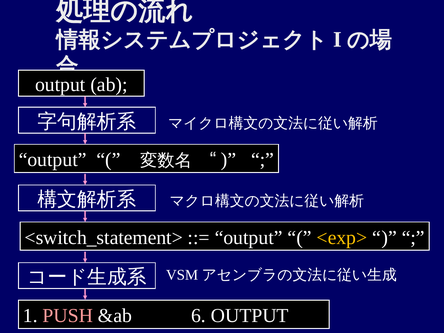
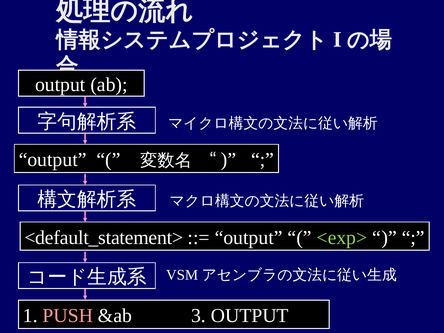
<switch_statement>: <switch_statement> -> <default_statement>
<exp> colour: yellow -> light green
6: 6 -> 3
